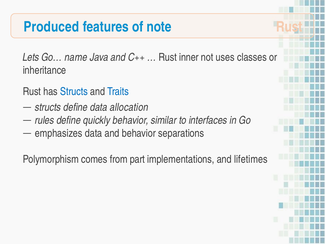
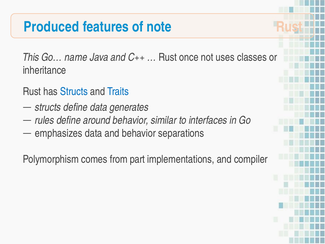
Lets: Lets -> This
inner: inner -> once
allocation: allocation -> generates
quickly: quickly -> around
lifetimes: lifetimes -> compiler
